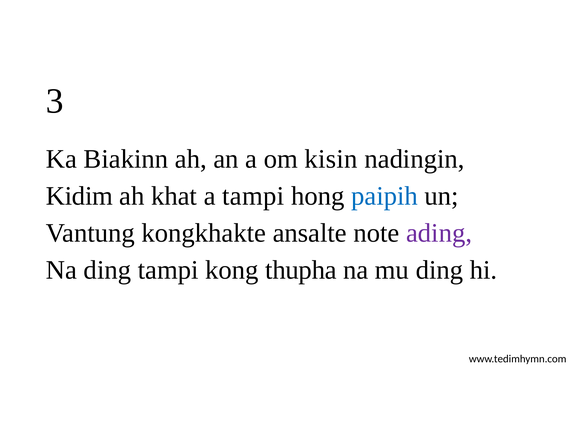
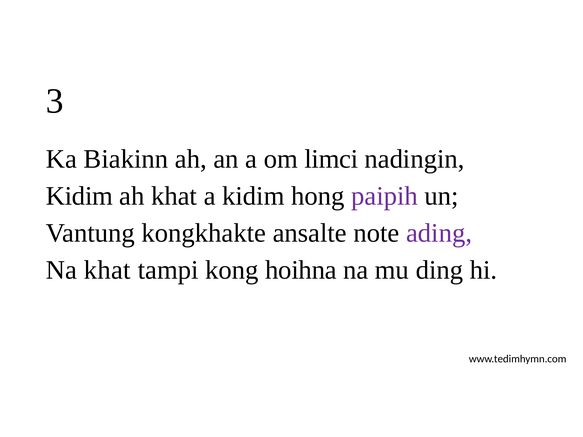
kisin: kisin -> limci
a tampi: tampi -> kidim
paipih colour: blue -> purple
Na ding: ding -> khat
thupha: thupha -> hoihna
